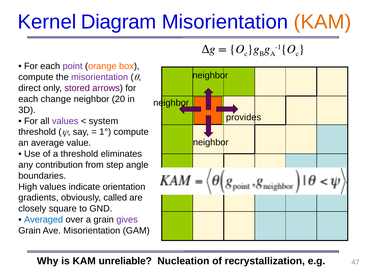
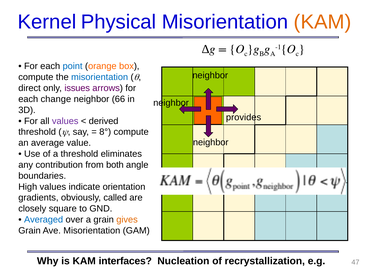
Diagram: Diagram -> Physical
point colour: purple -> blue
misorientation at (100, 77) colour: purple -> blue
stored: stored -> issues
20: 20 -> 66
system: system -> derived
1°: 1° -> 8°
step: step -> both
gives colour: purple -> orange
unreliable: unreliable -> interfaces
